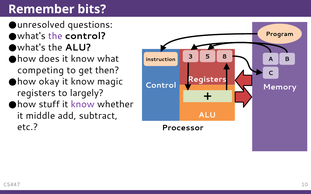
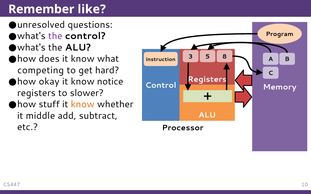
bits: bits -> like
then: then -> hard
magic: magic -> notice
largely: largely -> slower
know at (83, 105) colour: purple -> orange
